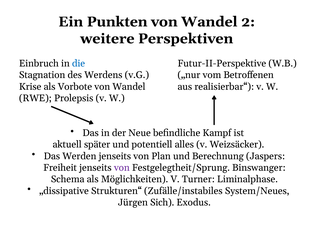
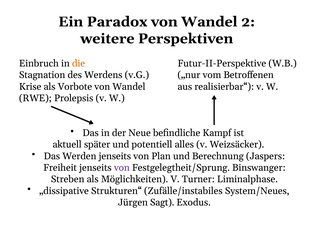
Punkten: Punkten -> Paradox
die colour: blue -> orange
Schema: Schema -> Streben
Sich: Sich -> Sagt
